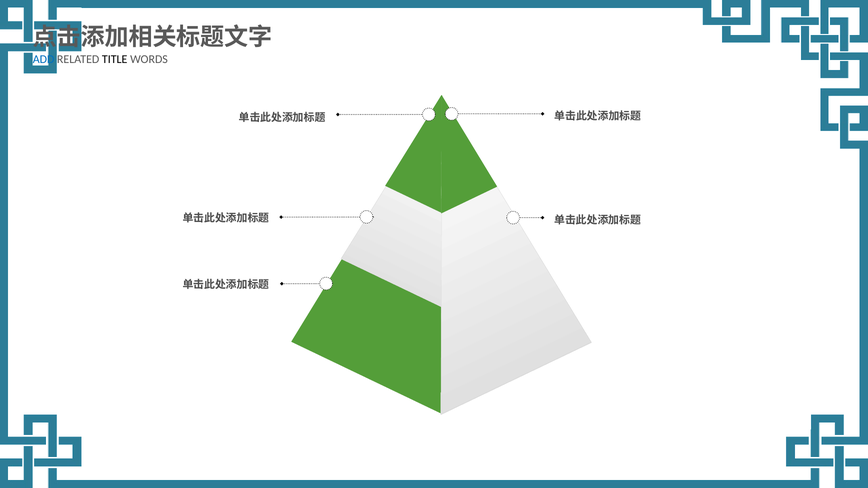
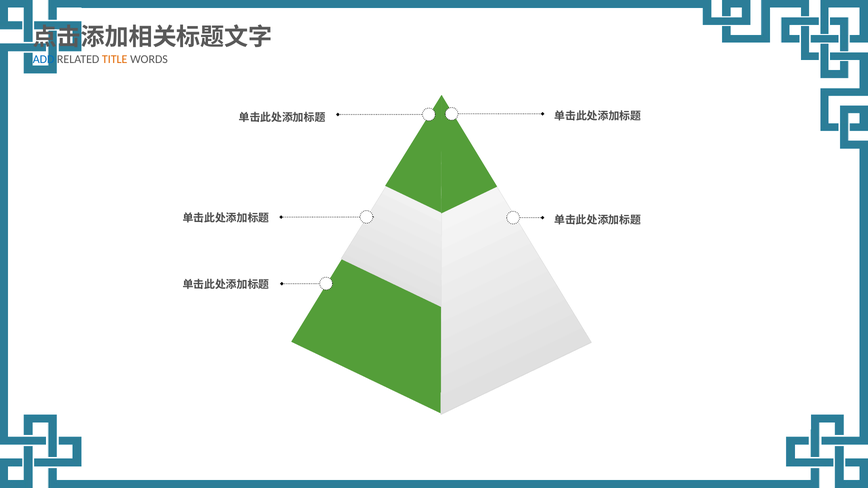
TITLE colour: black -> orange
